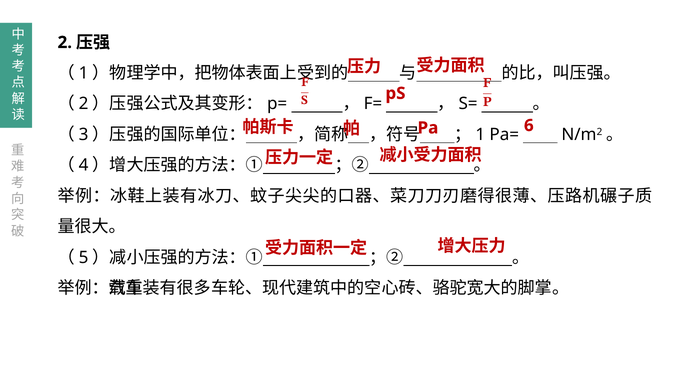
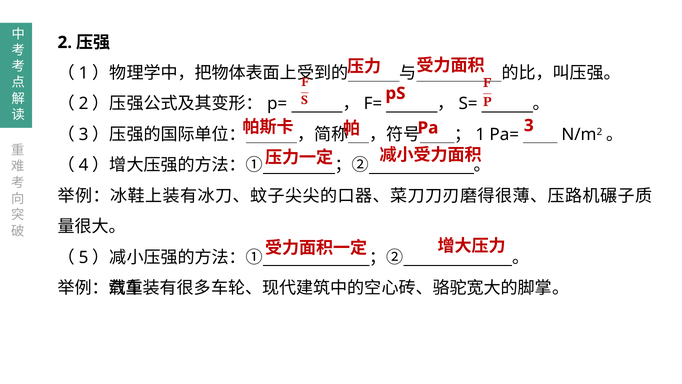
6: 6 -> 3
